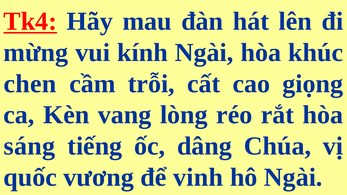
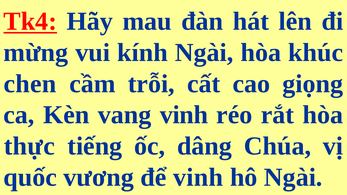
vang lòng: lòng -> vinh
sáng: sáng -> thực
